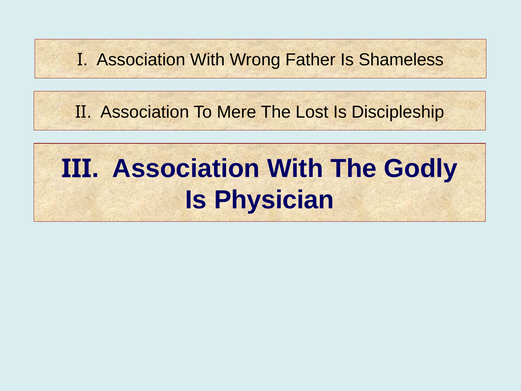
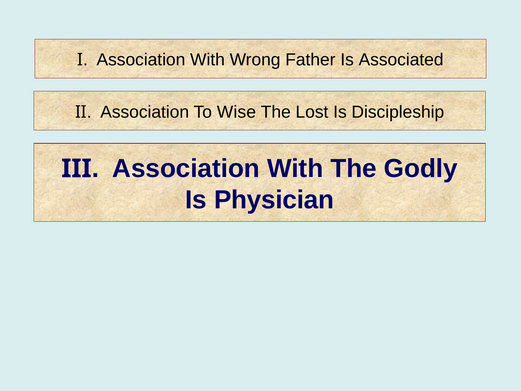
Shameless: Shameless -> Associated
Mere: Mere -> Wise
